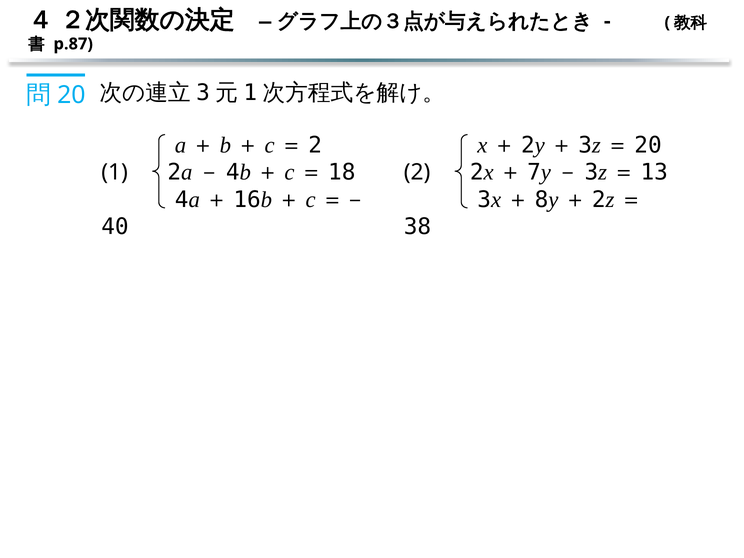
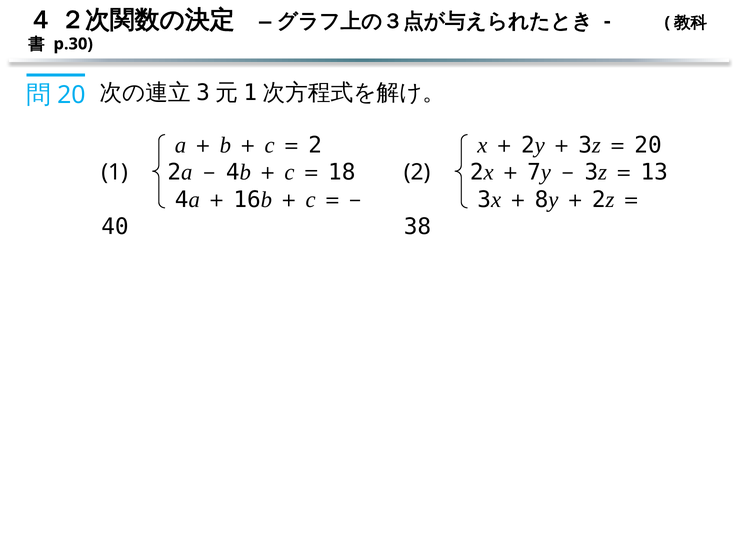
p.87: p.87 -> p.30
